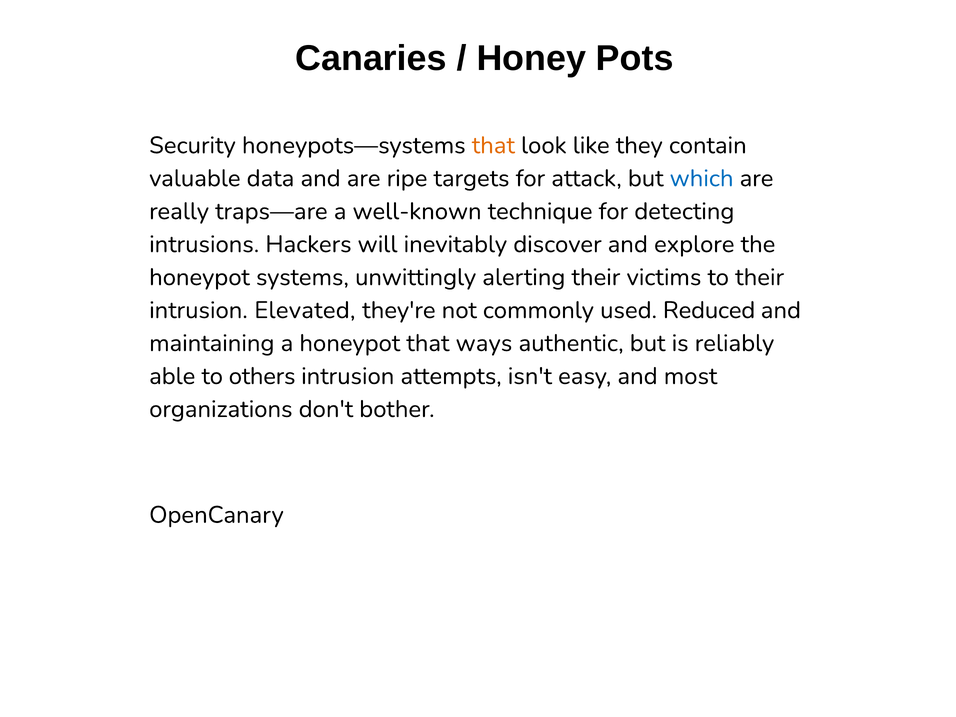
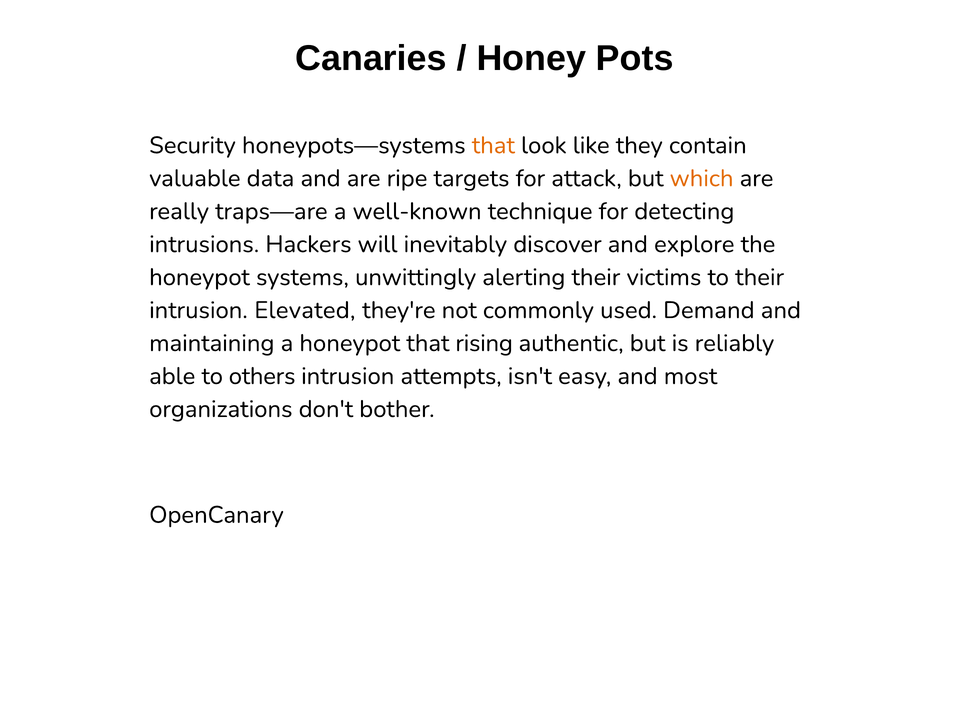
which colour: blue -> orange
Reduced: Reduced -> Demand
ways: ways -> rising
